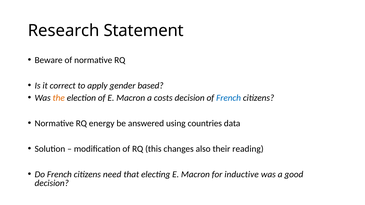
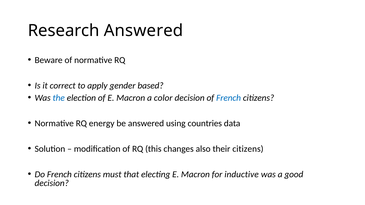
Research Statement: Statement -> Answered
the colour: orange -> blue
costs: costs -> color
their reading: reading -> citizens
need: need -> must
